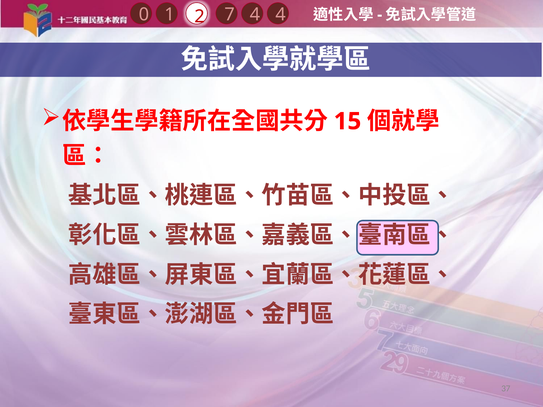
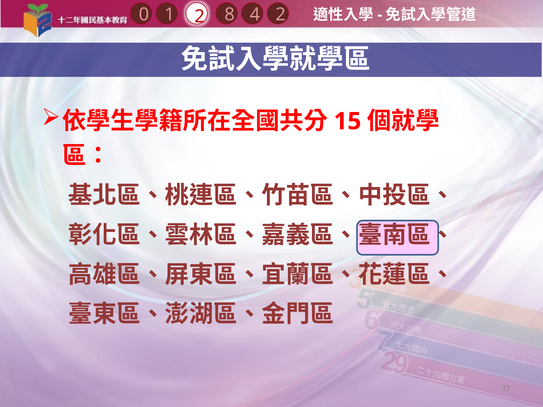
4 4: 4 -> 2
7: 7 -> 8
